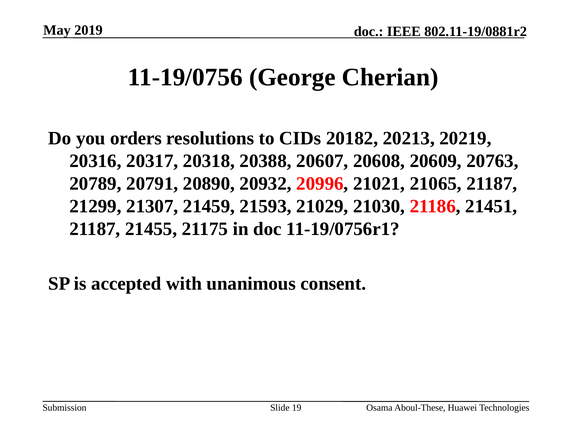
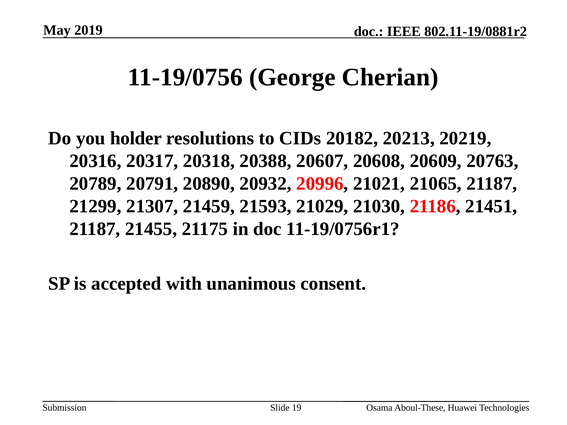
orders: orders -> holder
